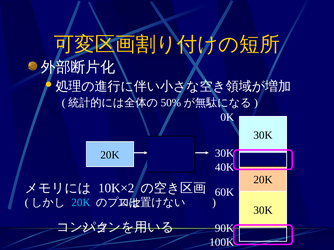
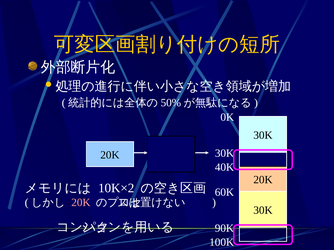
20K at (81, 203) colour: light blue -> pink
